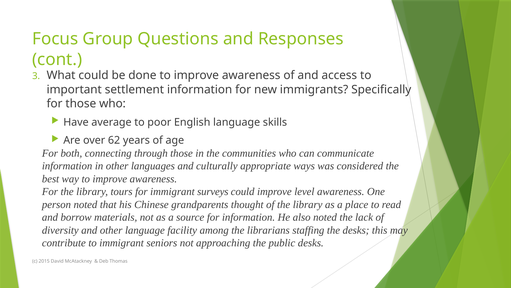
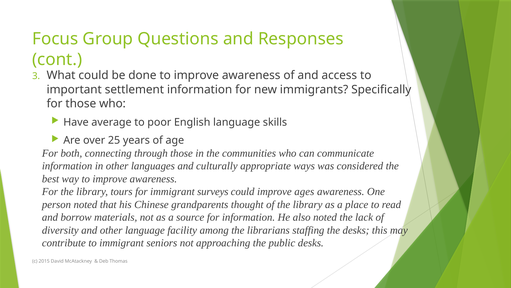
62: 62 -> 25
level: level -> ages
